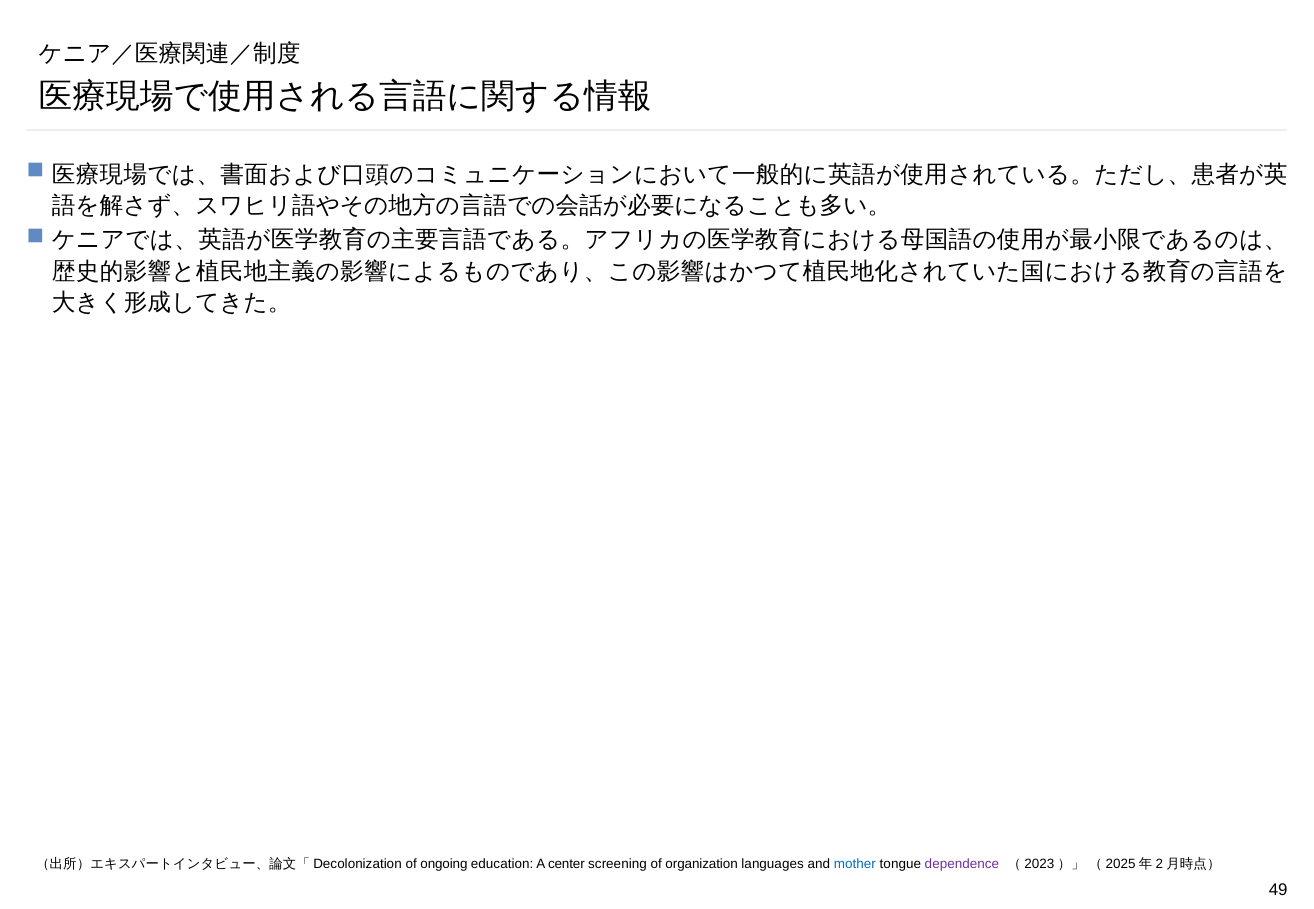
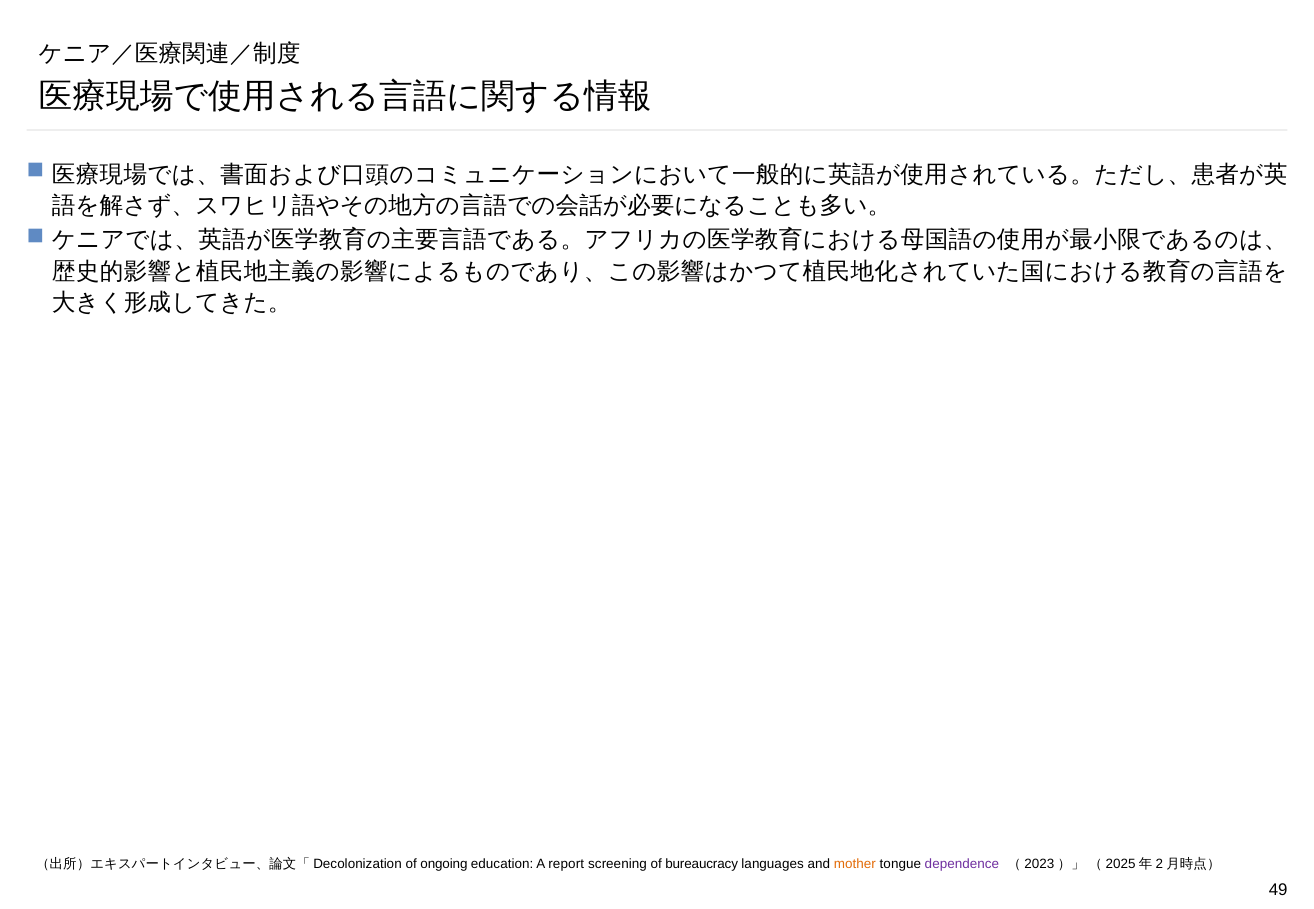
center: center -> report
organization: organization -> bureaucracy
mother colour: blue -> orange
